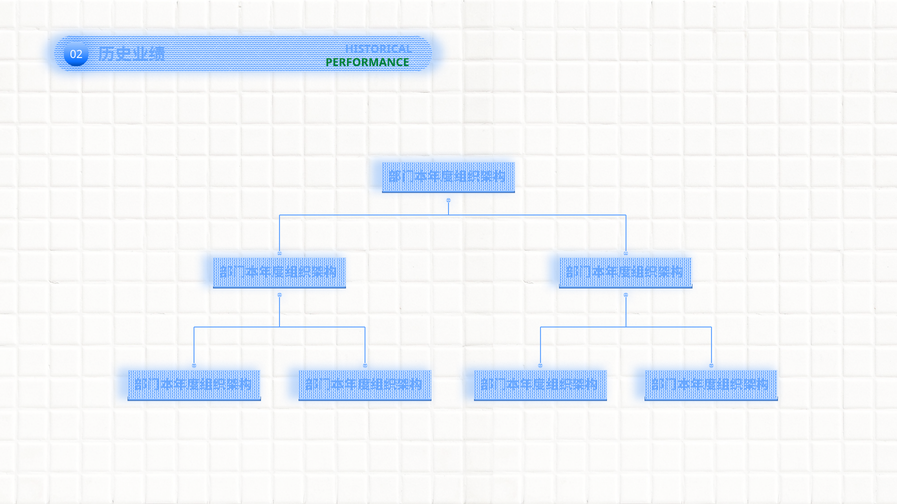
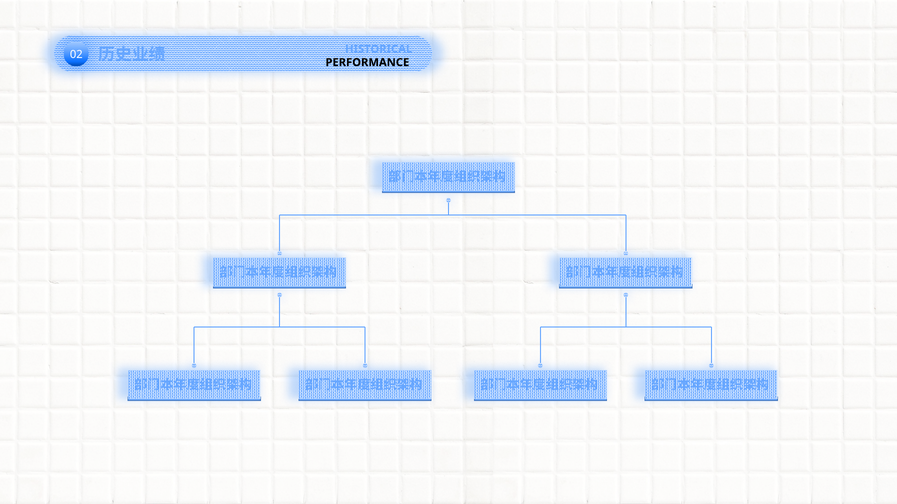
PERFORMANCE colour: green -> black
